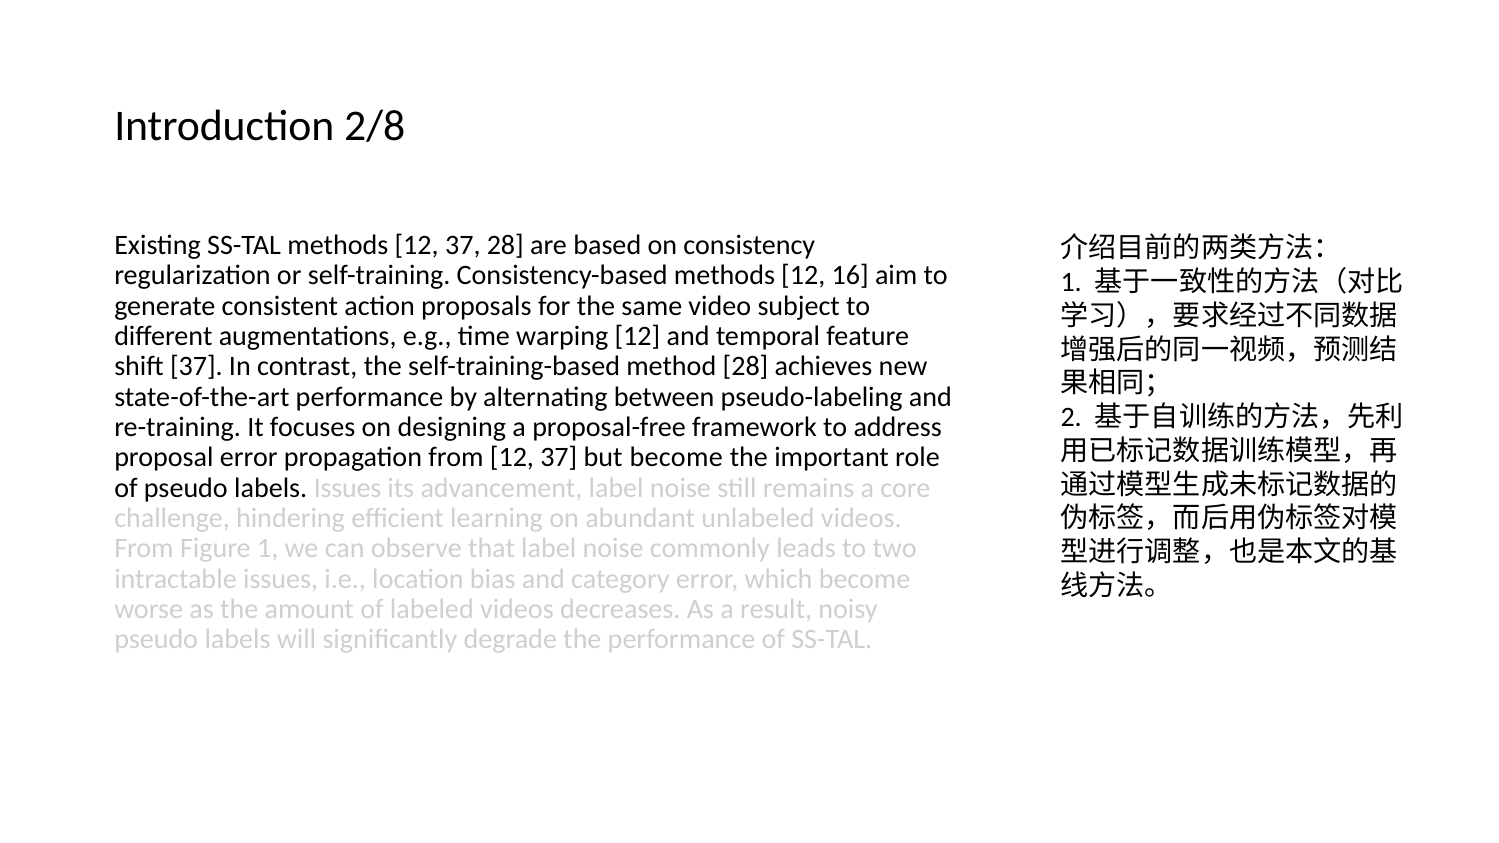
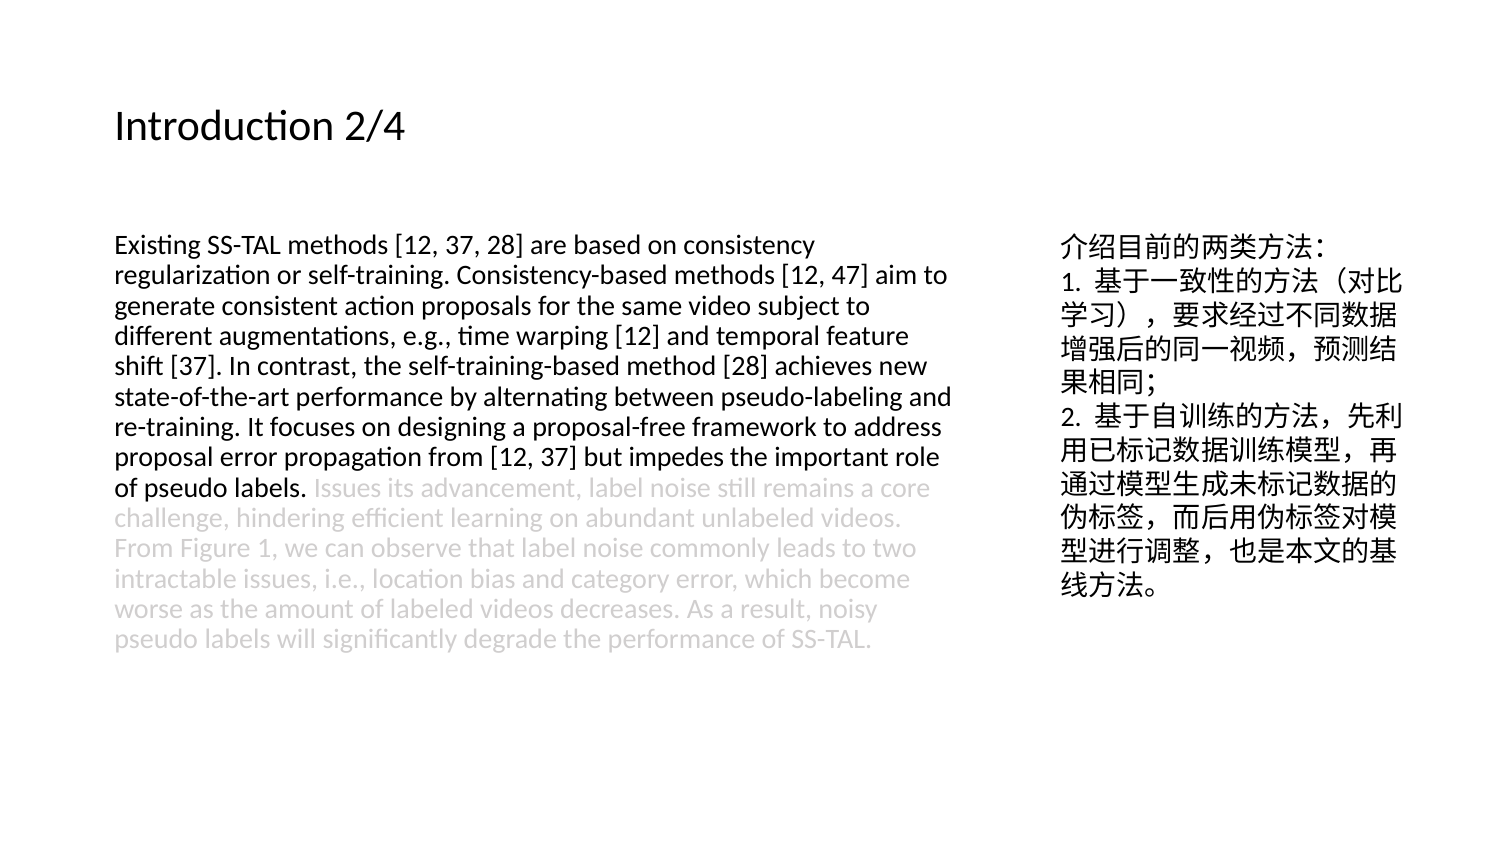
2/8: 2/8 -> 2/4
16: 16 -> 47
but become: become -> impedes
